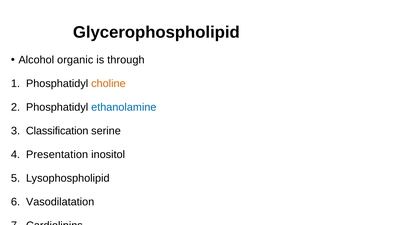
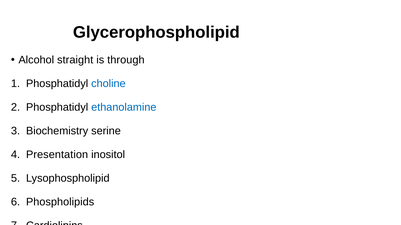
organic: organic -> straight
choline colour: orange -> blue
Classification: Classification -> Biochemistry
Vasodilatation: Vasodilatation -> Phospholipids
